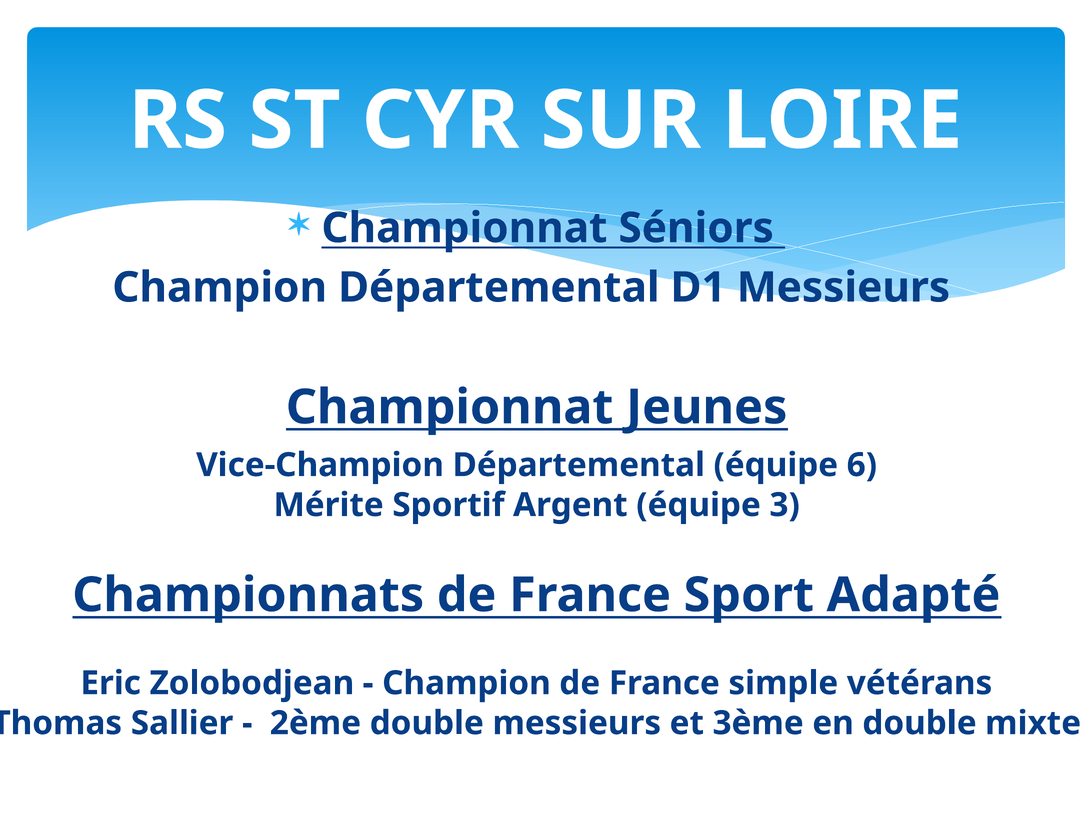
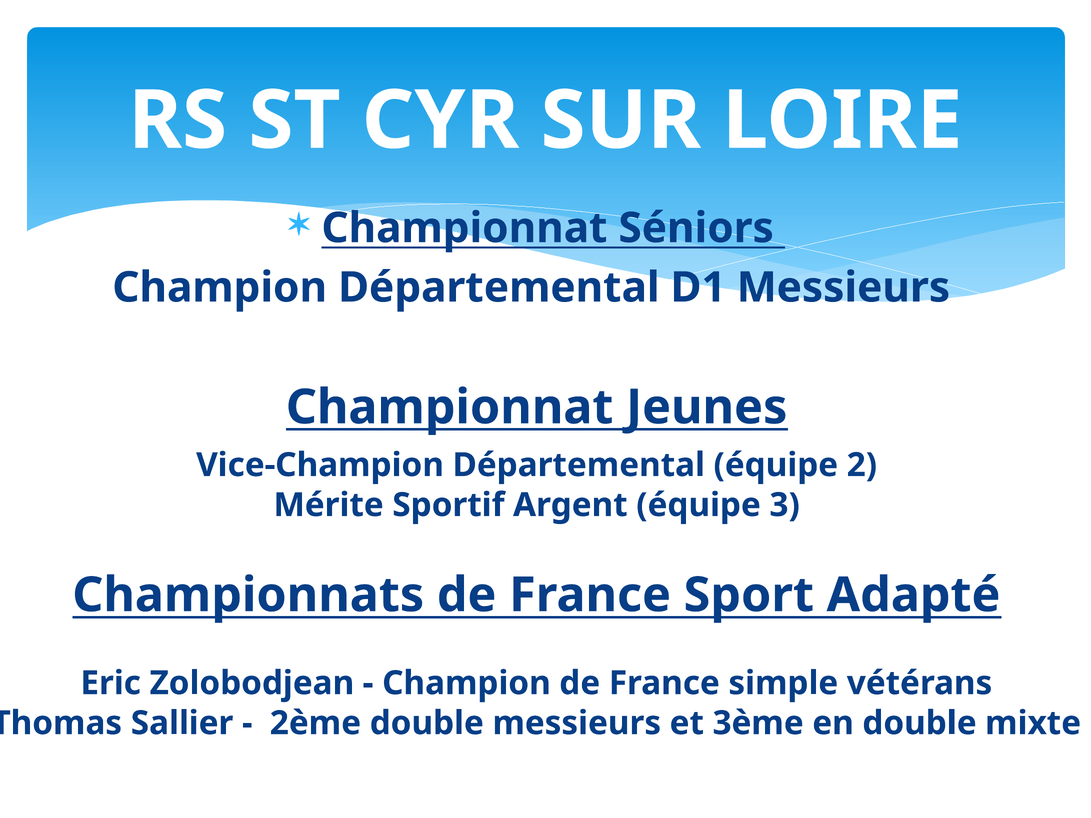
6: 6 -> 2
